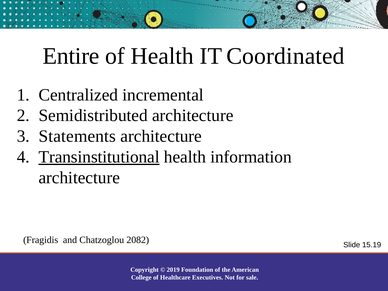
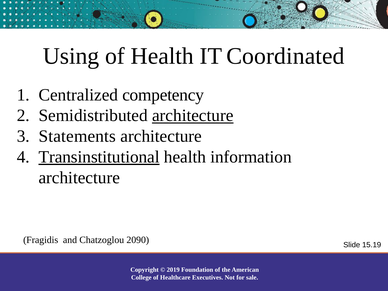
Entire: Entire -> Using
incremental: incremental -> competency
architecture at (193, 116) underline: none -> present
2082: 2082 -> 2090
